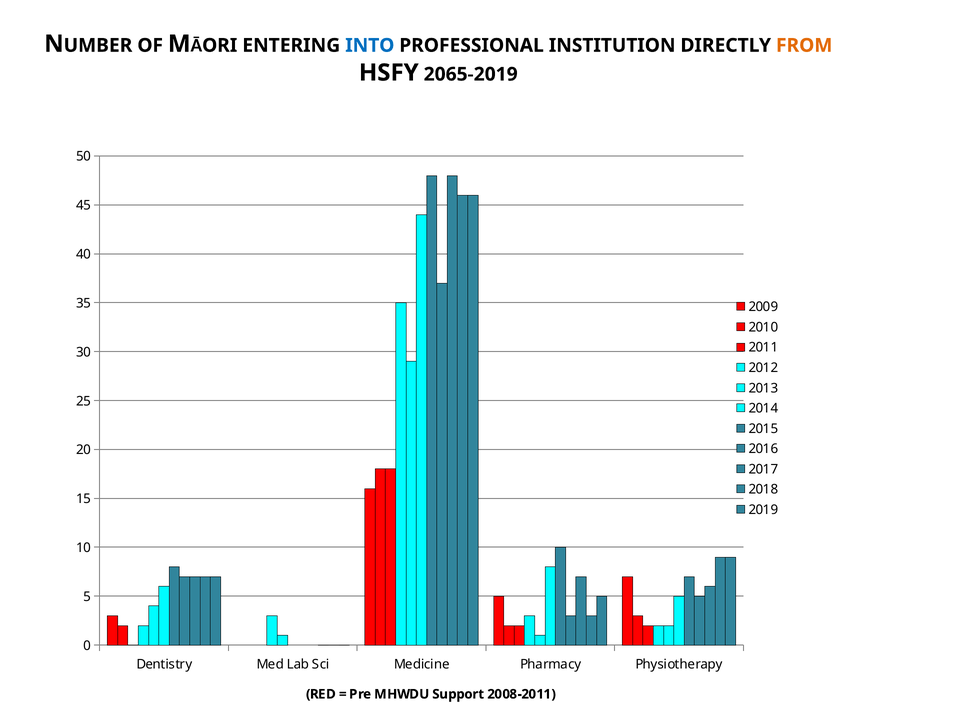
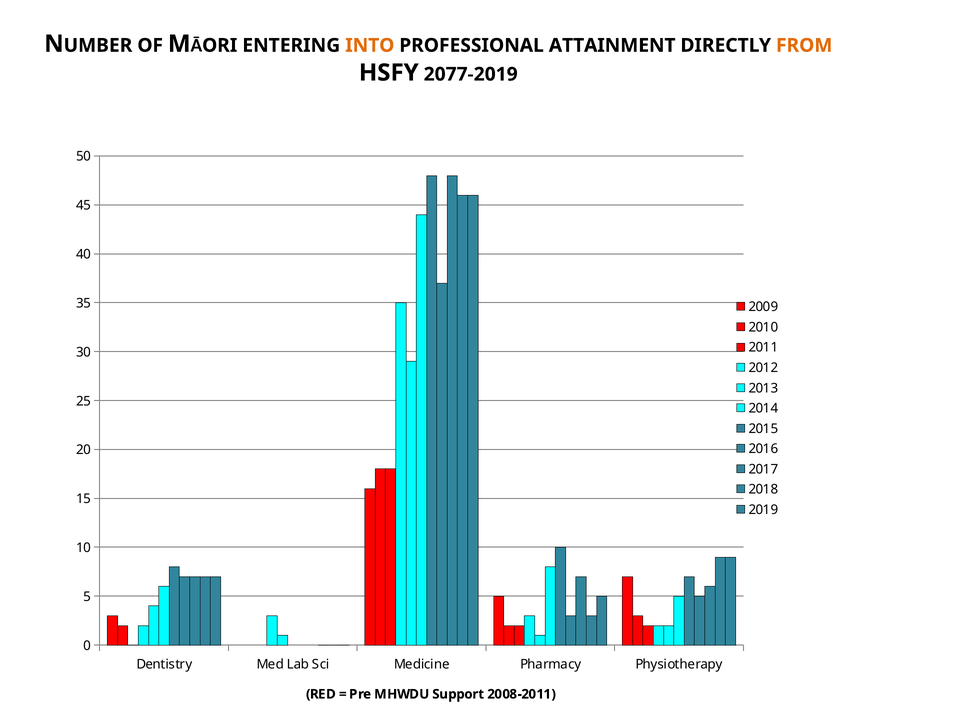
INTO colour: blue -> orange
INSTITUTION: INSTITUTION -> ATTAINMENT
2065-2019: 2065-2019 -> 2077-2019
